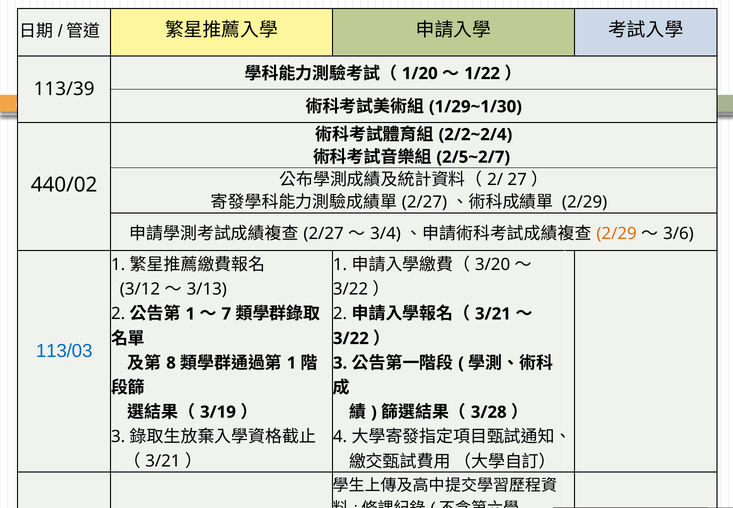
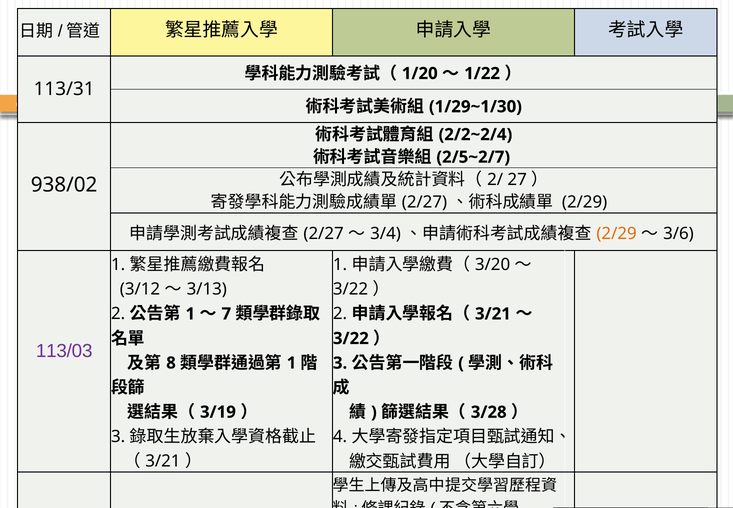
113/39: 113/39 -> 113/31
440/02: 440/02 -> 938/02
113/03 colour: blue -> purple
